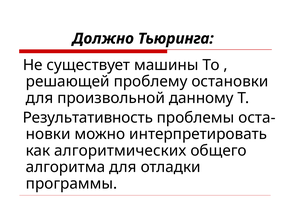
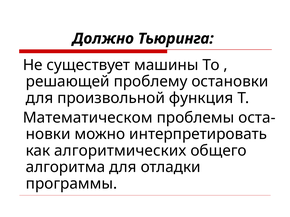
данному: данному -> функция
Результативность: Результативность -> Математическом
